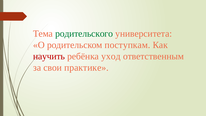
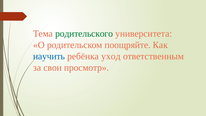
поступкам: поступкам -> поощряйте
научить colour: red -> blue
практике: практике -> просмотр
